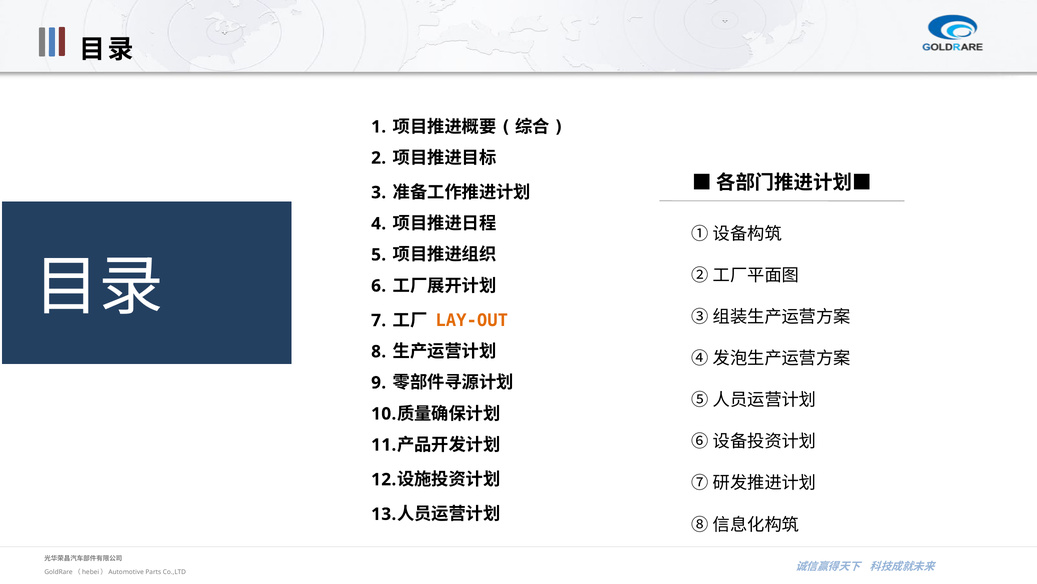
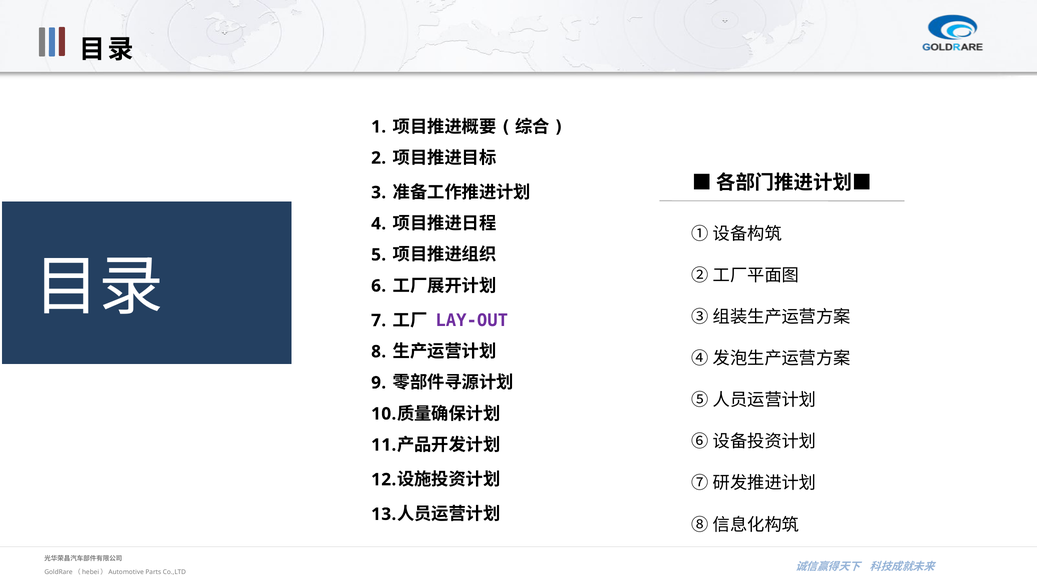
LAY-OUT colour: orange -> purple
